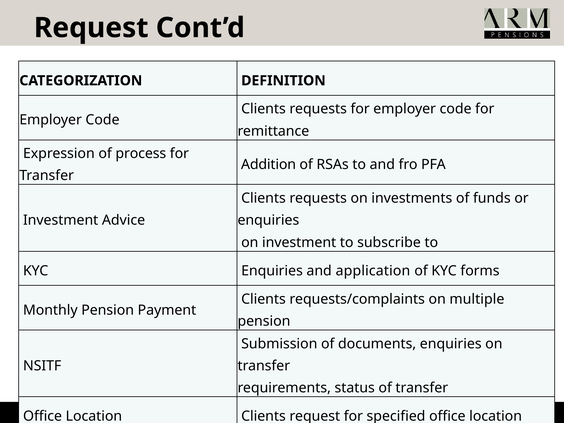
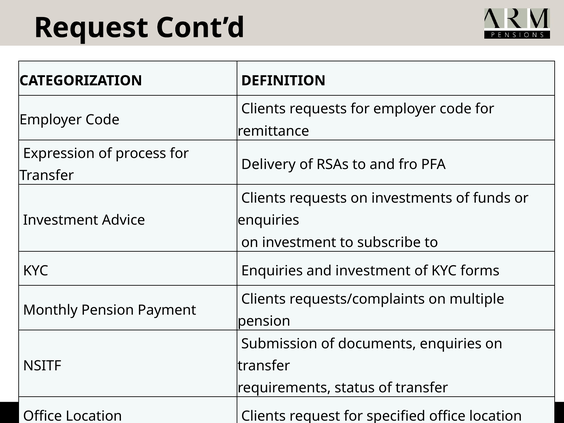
Addition: Addition -> Delivery
and application: application -> investment
